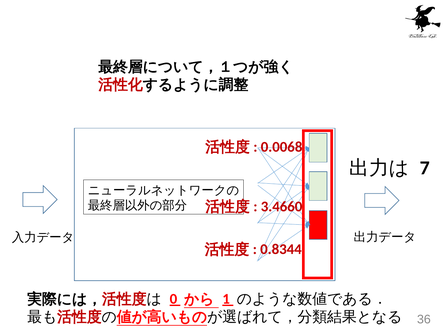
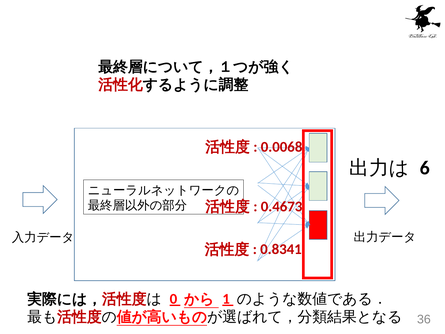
7: 7 -> 6
3.4660: 3.4660 -> 0.4673
0.8344: 0.8344 -> 0.8341
